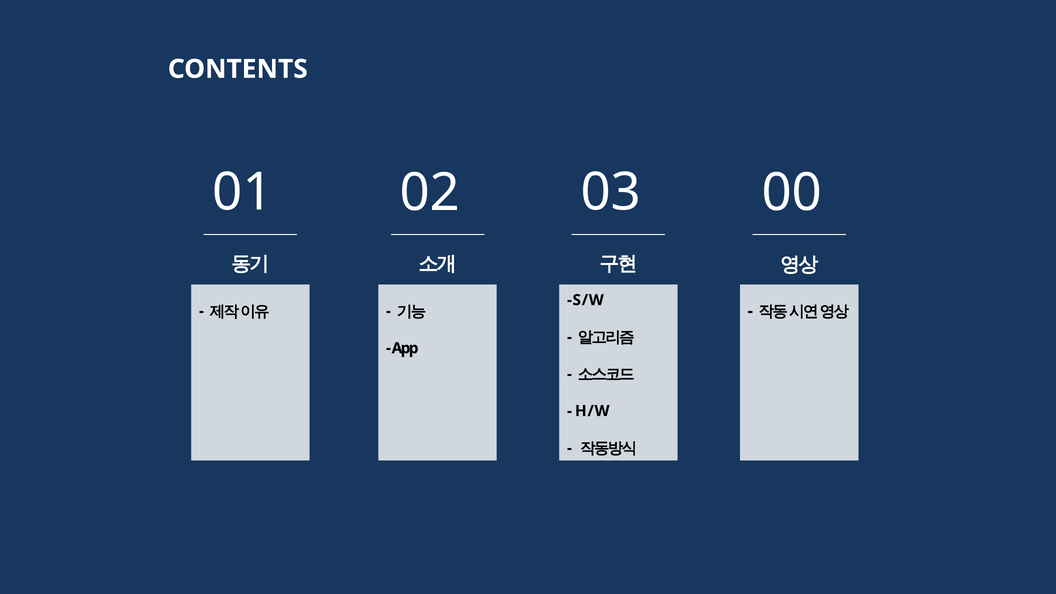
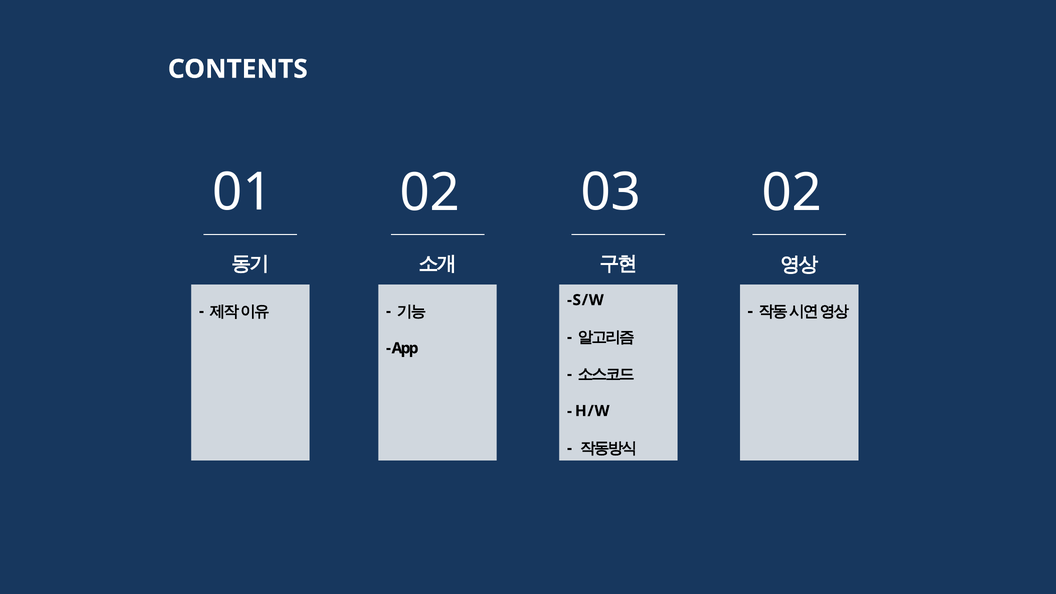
03 00: 00 -> 02
